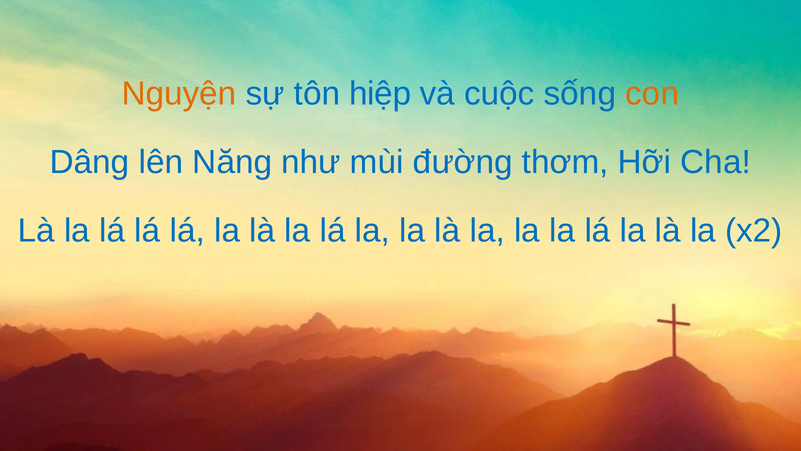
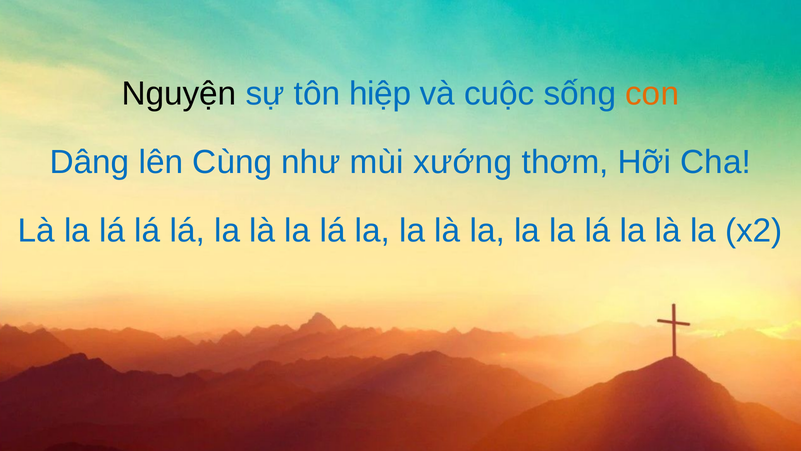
Nguyện colour: orange -> black
Năng: Năng -> Cùng
đường: đường -> xướng
